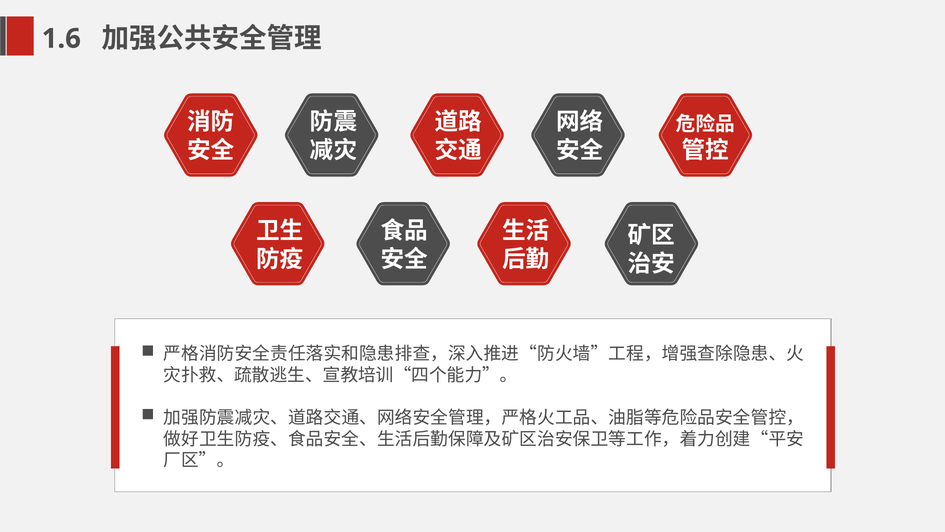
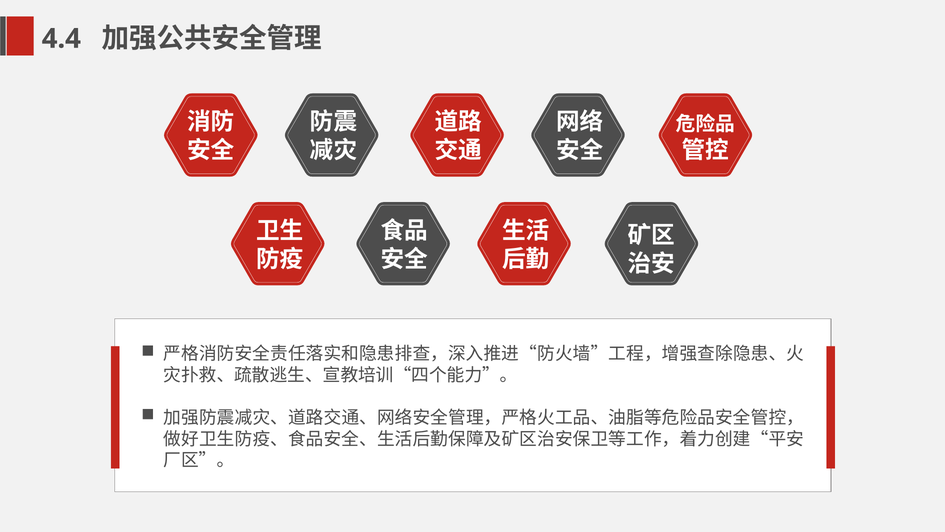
1.6: 1.6 -> 4.4
